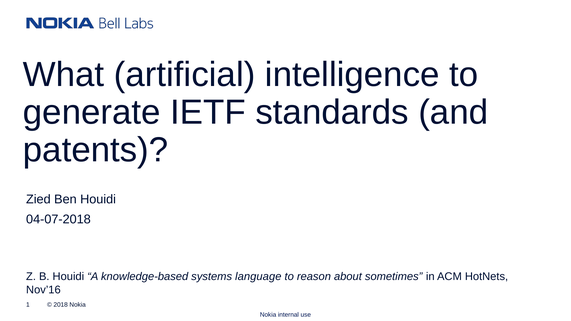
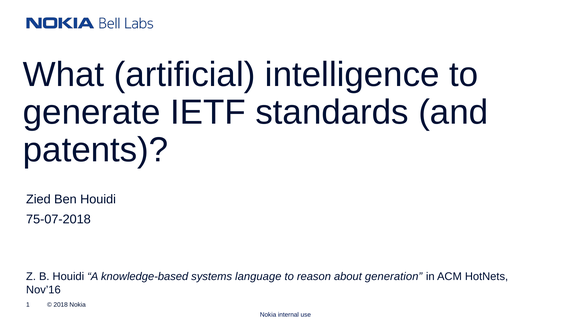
04-07-2018: 04-07-2018 -> 75-07-2018
sometimes: sometimes -> generation
